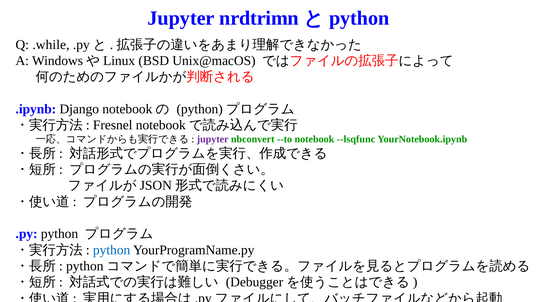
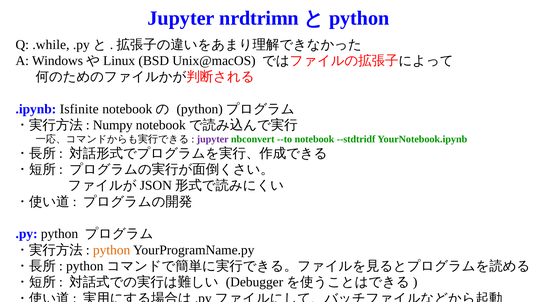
Django: Django -> Isfinite
Fresnel: Fresnel -> Numpy
--lsqfunc: --lsqfunc -> --stdtridf
python at (112, 250) colour: blue -> orange
